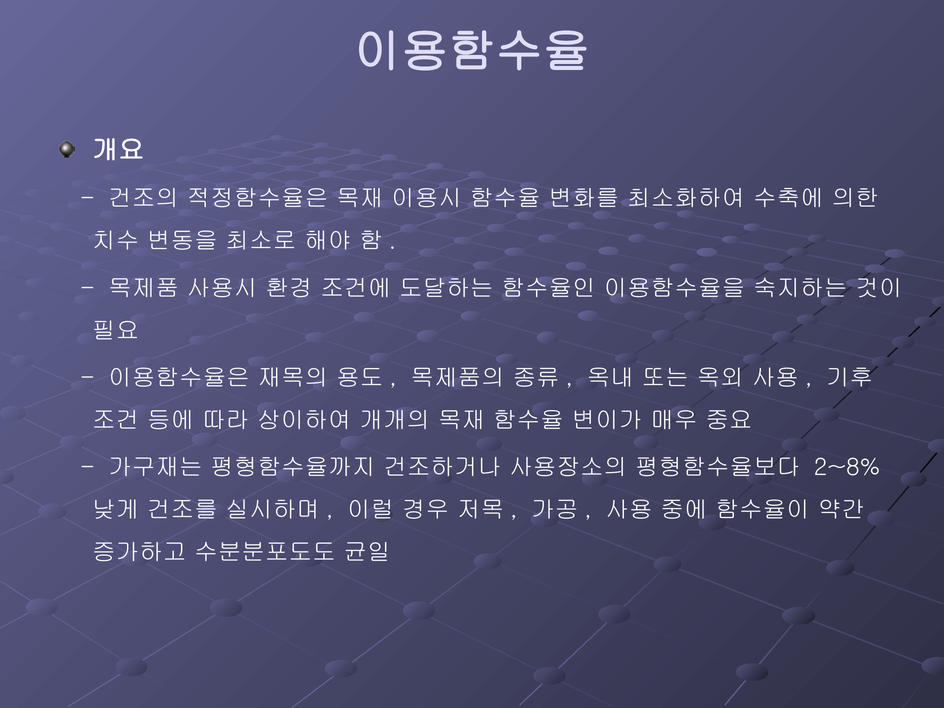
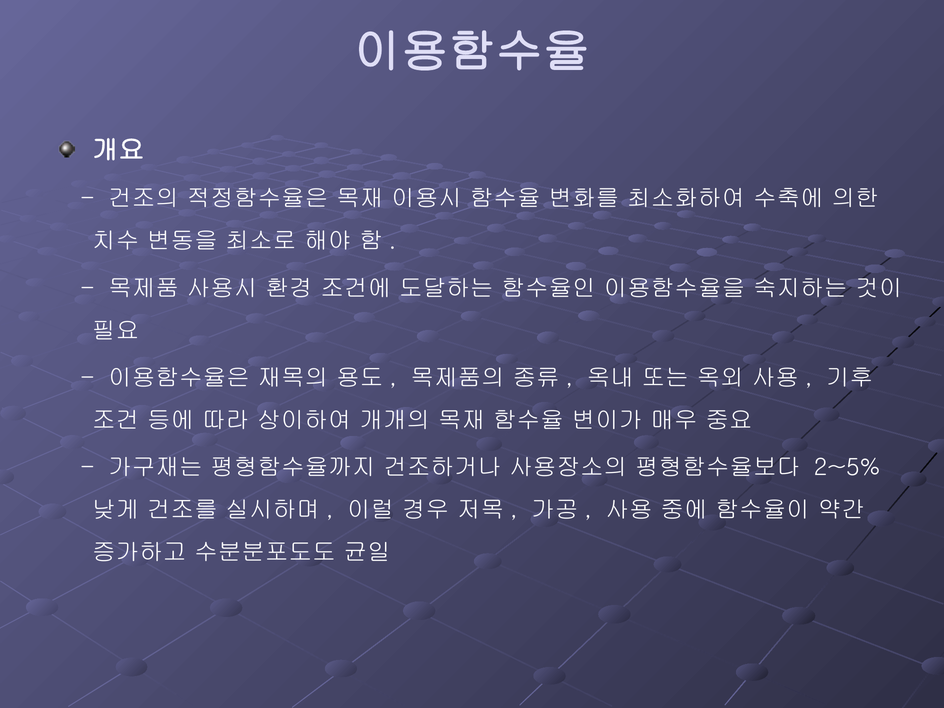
2~8%: 2~8% -> 2~5%
